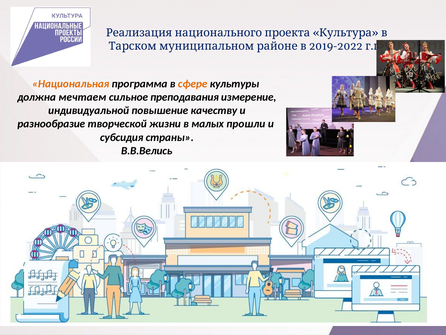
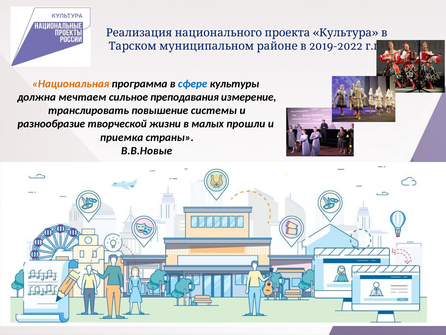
сфере colour: orange -> blue
индивидуальной: индивидуальной -> транслировать
качеству: качеству -> системы
субсидия: субсидия -> приемка
В.В.Велись: В.В.Велись -> В.В.Новые
